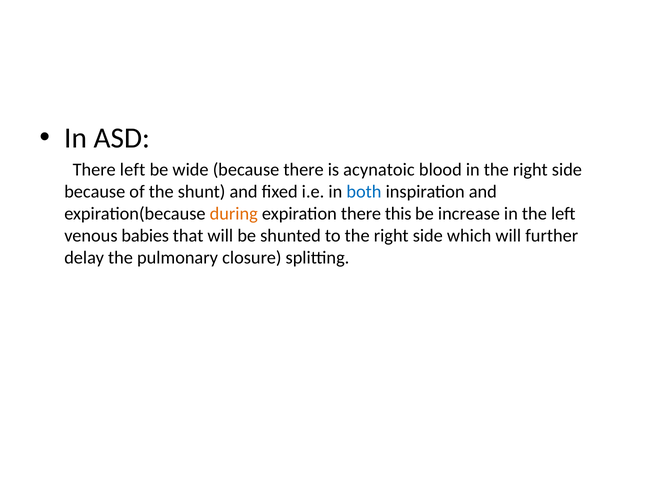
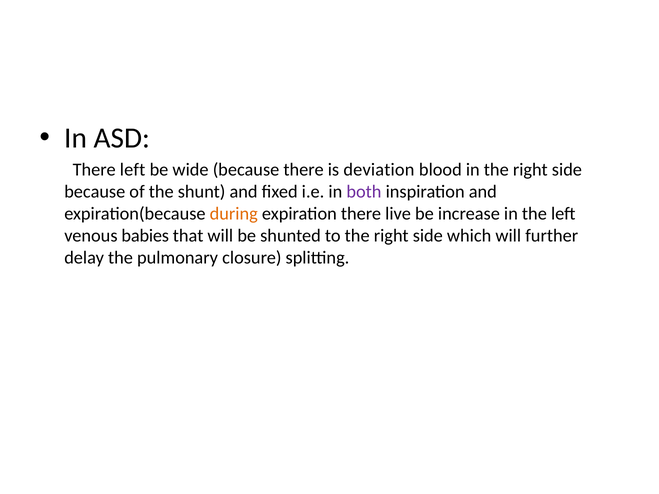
acynatoic: acynatoic -> deviation
both colour: blue -> purple
this: this -> live
